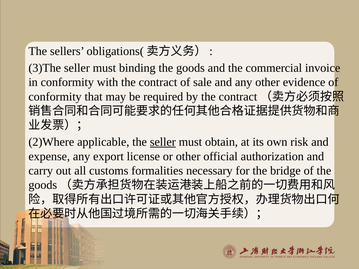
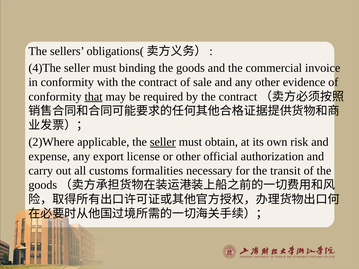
3)The: 3)The -> 4)The
that underline: none -> present
bridge: bridge -> transit
